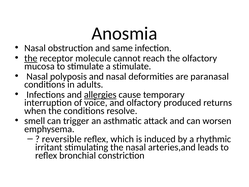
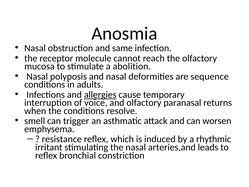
the at (31, 58) underline: present -> none
a stimulate: stimulate -> abolition
paranasal: paranasal -> sequence
produced: produced -> paranasal
reversible: reversible -> resistance
